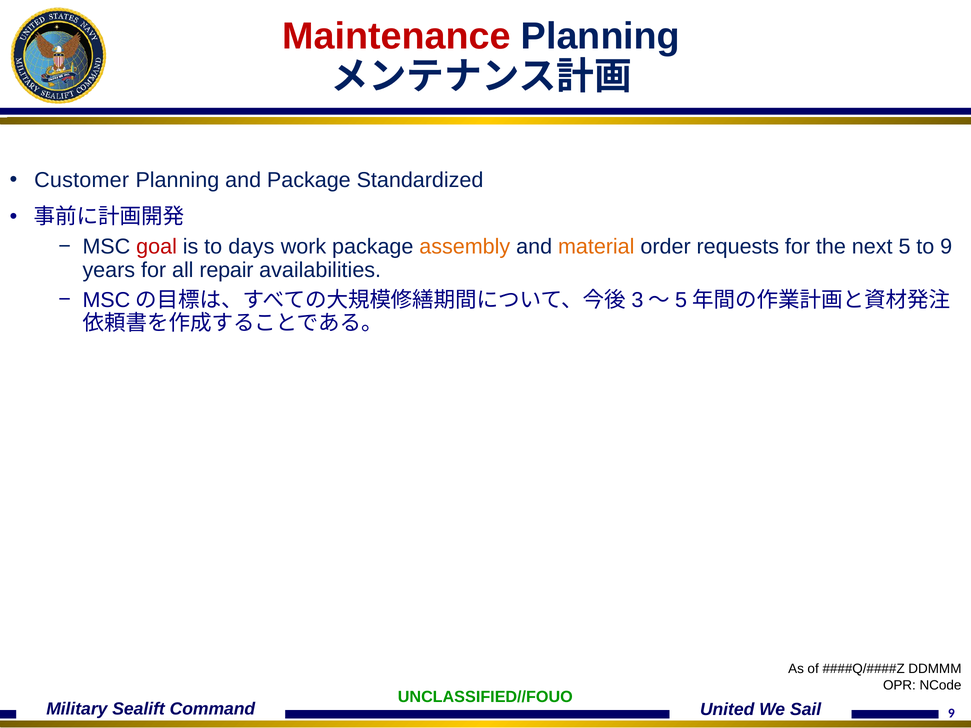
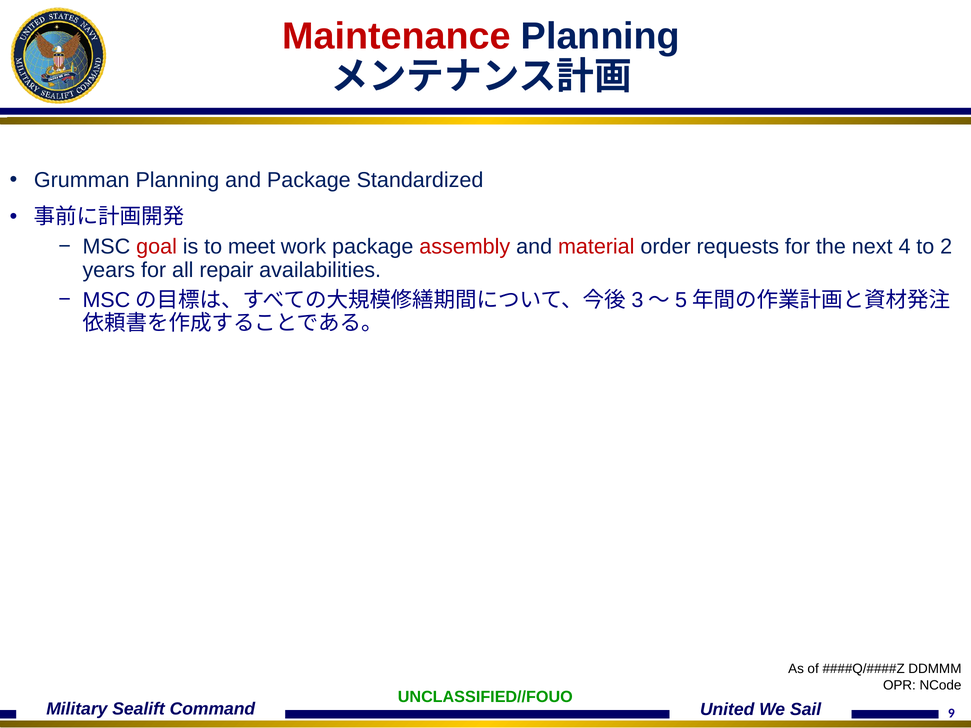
Customer: Customer -> Grumman
days: days -> meet
assembly colour: orange -> red
material colour: orange -> red
5: 5 -> 4
to 9: 9 -> 2
